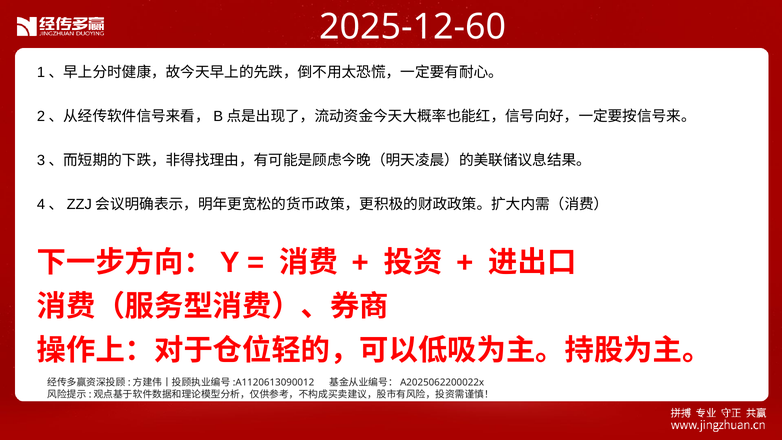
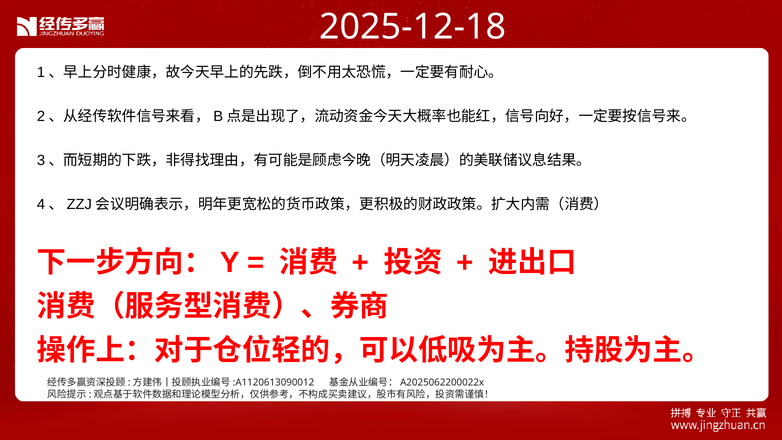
2025-12-60: 2025-12-60 -> 2025-12-18
